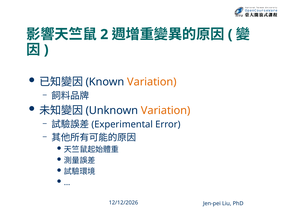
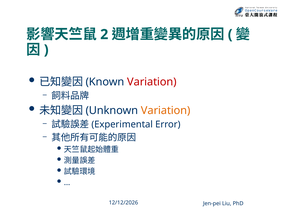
Variation at (152, 82) colour: orange -> red
